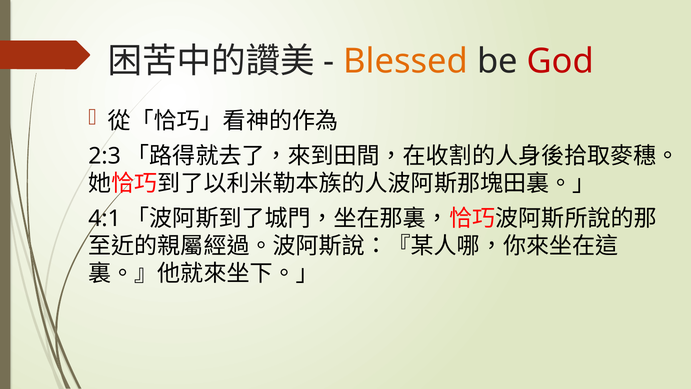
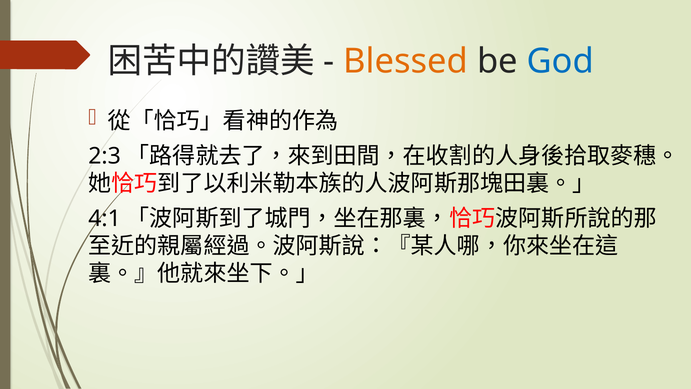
God colour: red -> blue
